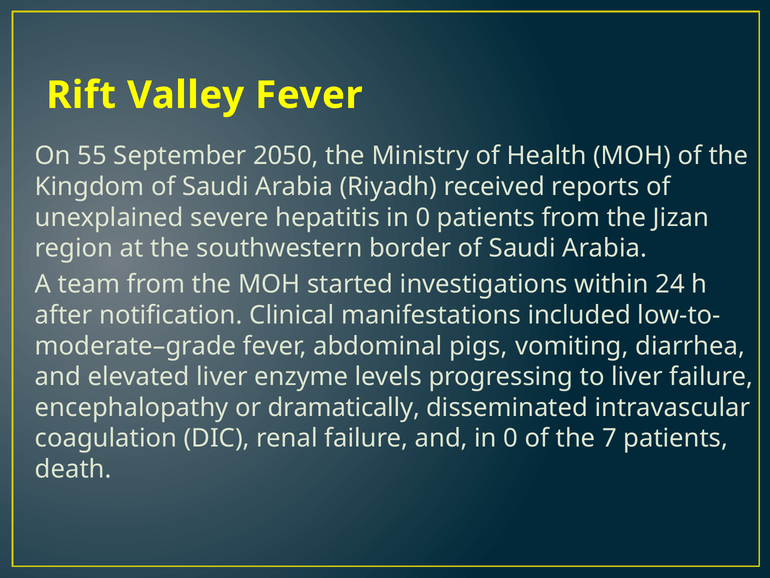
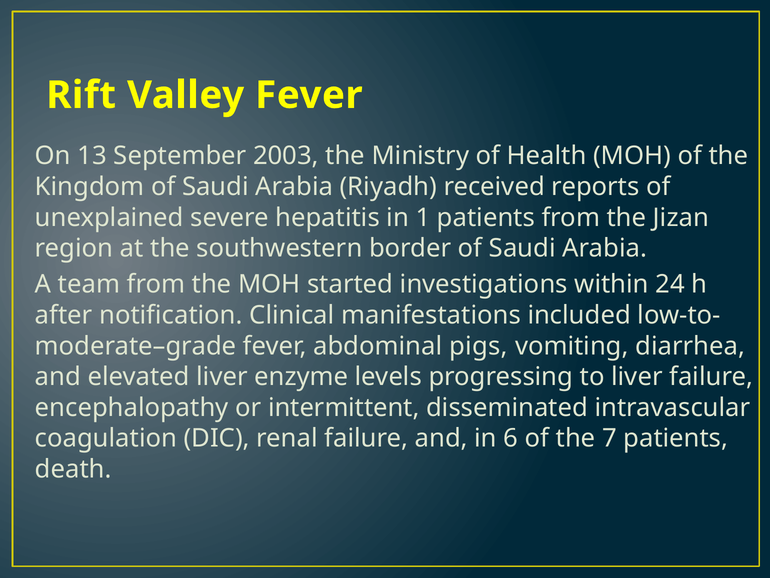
55: 55 -> 13
2050: 2050 -> 2003
hepatitis in 0: 0 -> 1
dramatically: dramatically -> intermittent
and in 0: 0 -> 6
